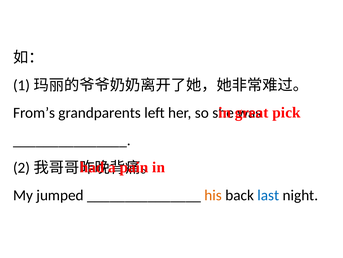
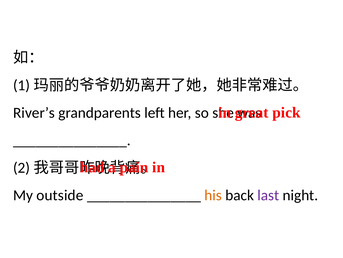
From’s: From’s -> River’s
jumped: jumped -> outside
last colour: blue -> purple
